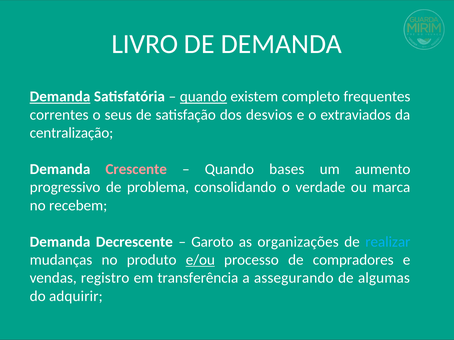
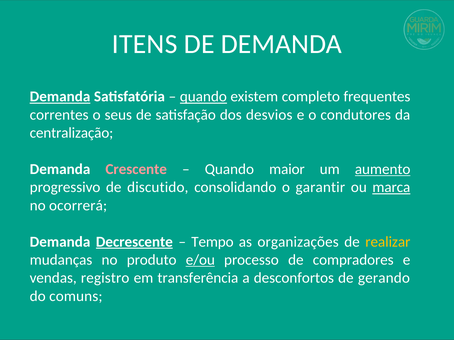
LIVRO: LIVRO -> ITENS
extraviados: extraviados -> condutores
bases: bases -> maior
aumento underline: none -> present
problema: problema -> discutido
verdade: verdade -> garantir
marca underline: none -> present
recebem: recebem -> ocorrerá
Decrescente underline: none -> present
Garoto: Garoto -> Tempo
realizar colour: light blue -> yellow
assegurando: assegurando -> desconfortos
algumas: algumas -> gerando
adquirir: adquirir -> comuns
